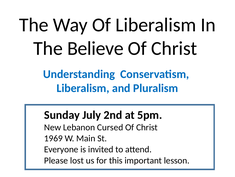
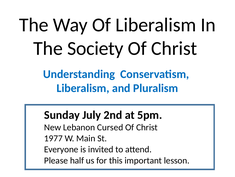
Believe: Believe -> Society
1969: 1969 -> 1977
lost: lost -> half
